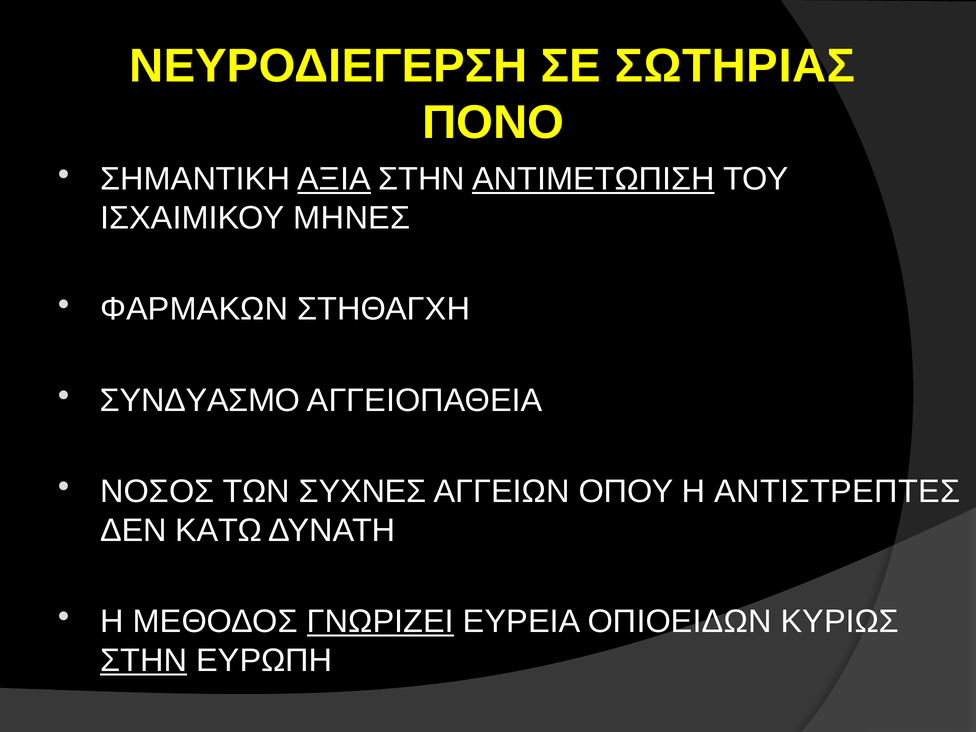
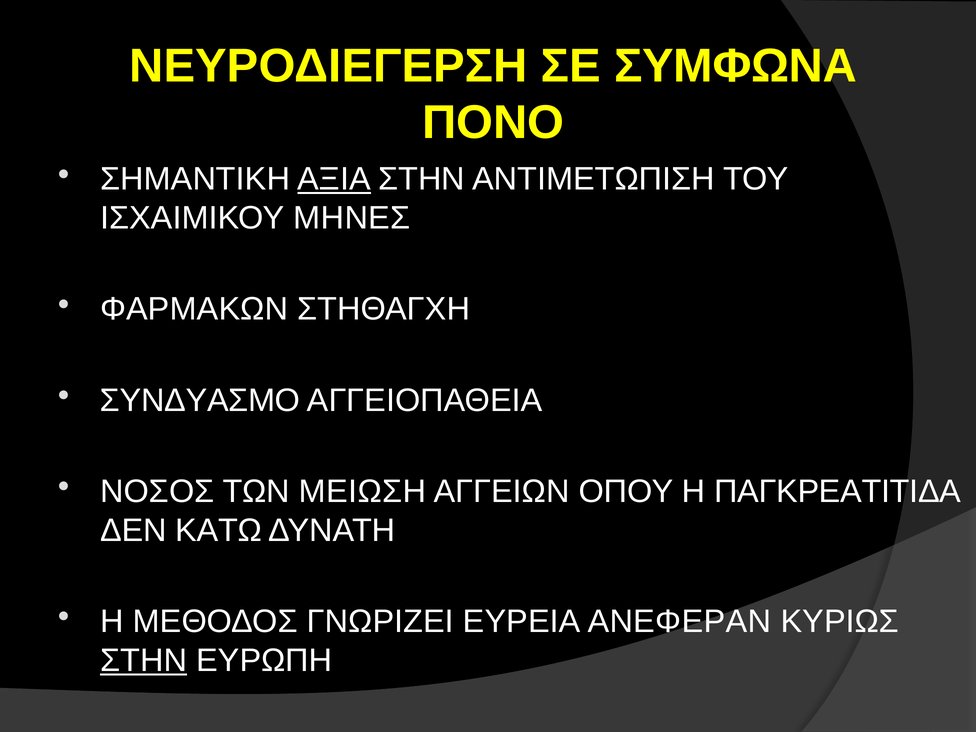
ΣΩΤΗΡΙΑΣ: ΣΩΤΗΡΙΑΣ -> ΣΥΜΦΩΝΑ
ΑΝΤΙΜΕΤΩΠΙΣΗ underline: present -> none
ΣΥΧΝΕΣ: ΣΥΧΝΕΣ -> ΜΕΙΩΣΗ
ΑΝΤΙΣΤΡΕΠΤΕΣ: ΑΝΤΙΣΤΡΕΠΤΕΣ -> ΠΑΓΚΡΕΑΤΙΤΙΔΑ
ΓΝΩΡΙΖΕΙ underline: present -> none
ΟΠΙΟΕΙΔΩΝ: ΟΠΙΟΕΙΔΩΝ -> ΑΝΕΦΕΡΑΝ
